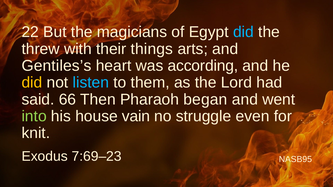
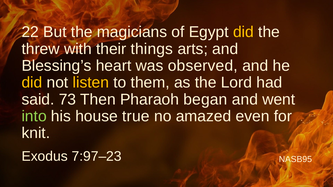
did at (243, 32) colour: light blue -> yellow
Gentiles’s: Gentiles’s -> Blessing’s
according: according -> observed
listen colour: light blue -> yellow
66: 66 -> 73
vain: vain -> true
struggle: struggle -> amazed
7:69–23: 7:69–23 -> 7:97–23
